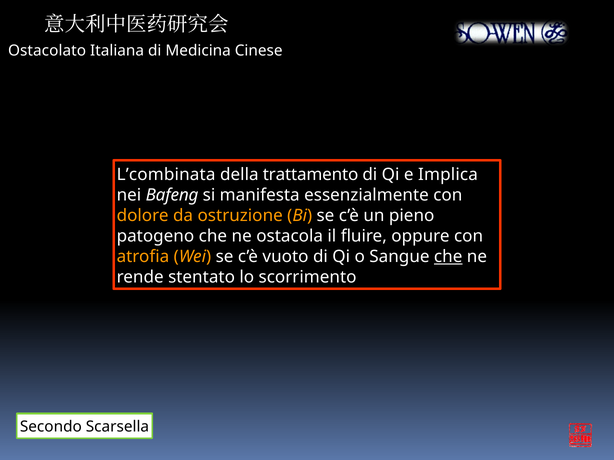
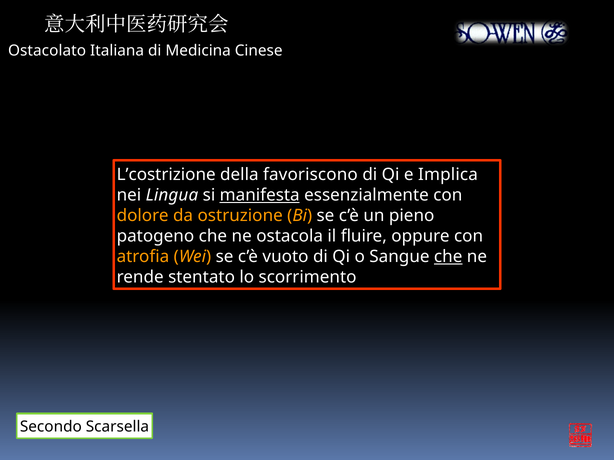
L’combinata: L’combinata -> L’costrizione
trattamento: trattamento -> favoriscono
Bafeng: Bafeng -> Lingua
manifesta underline: none -> present
